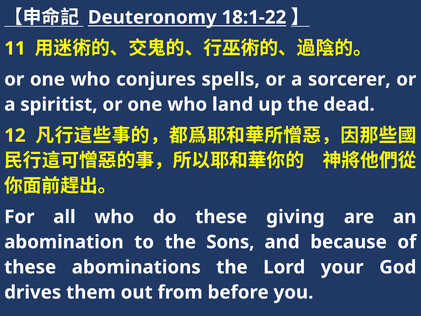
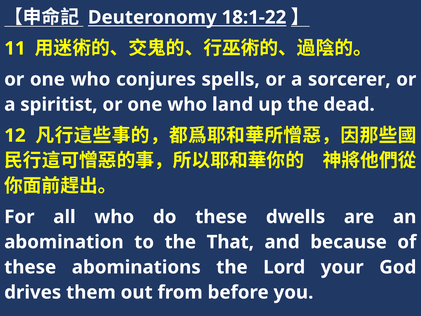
giving: giving -> dwells
Sons: Sons -> That
